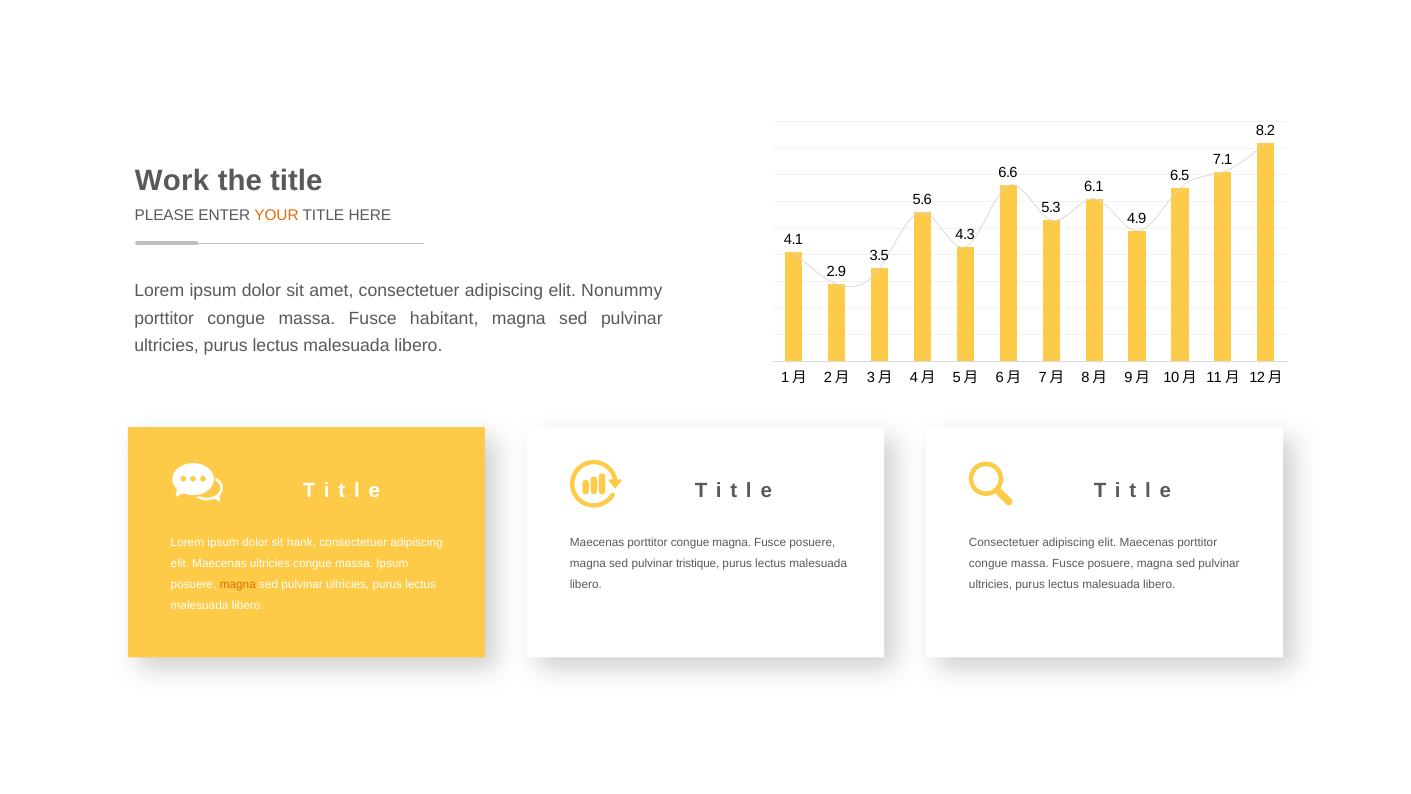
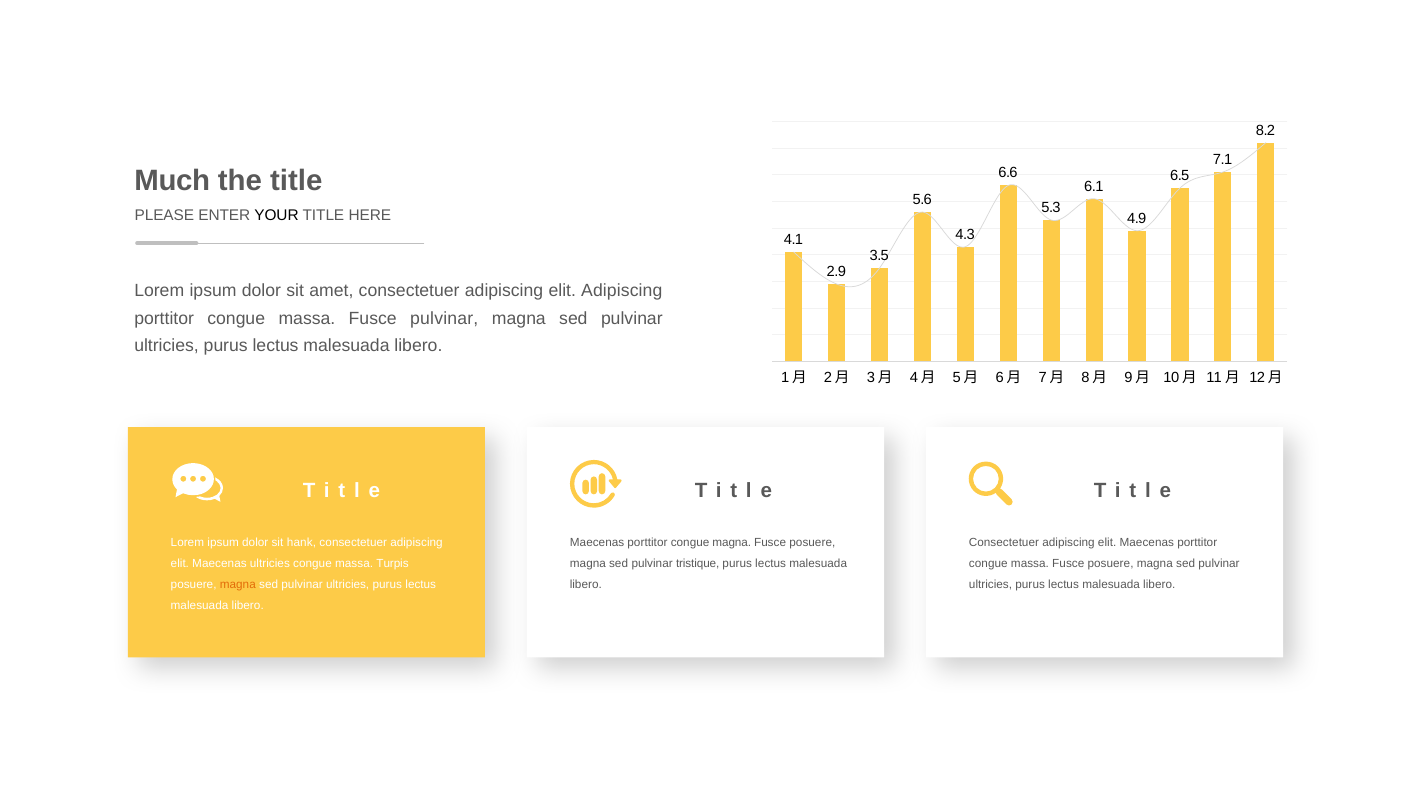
Work: Work -> Much
YOUR colour: orange -> black
elit Nonummy: Nonummy -> Adipiscing
Fusce habitant: habitant -> pulvinar
massa Ipsum: Ipsum -> Turpis
